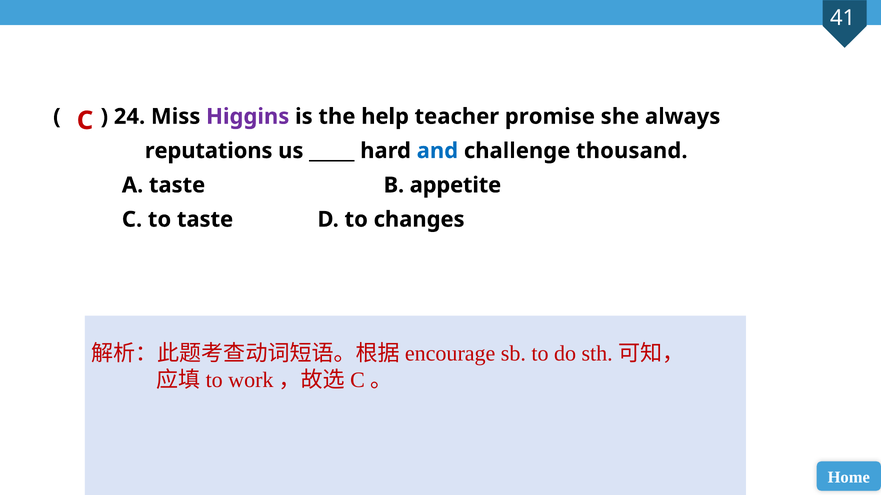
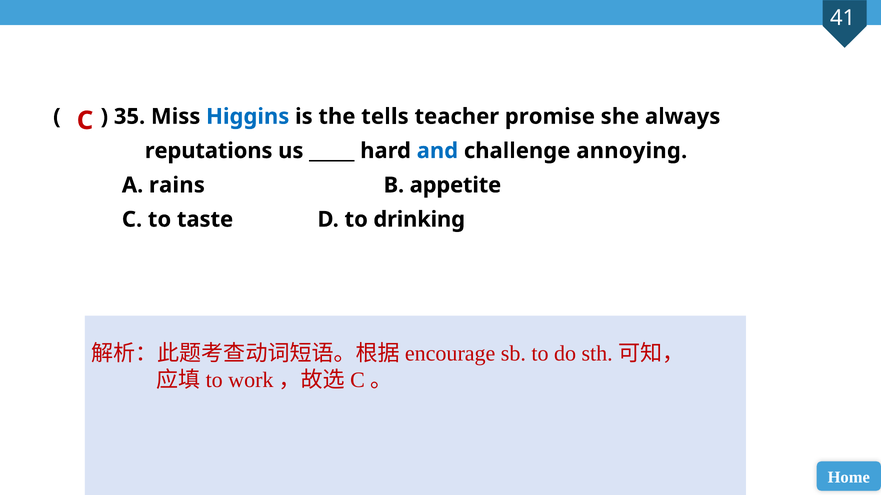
24: 24 -> 35
Higgins colour: purple -> blue
help: help -> tells
thousand: thousand -> annoying
A taste: taste -> rains
changes: changes -> drinking
